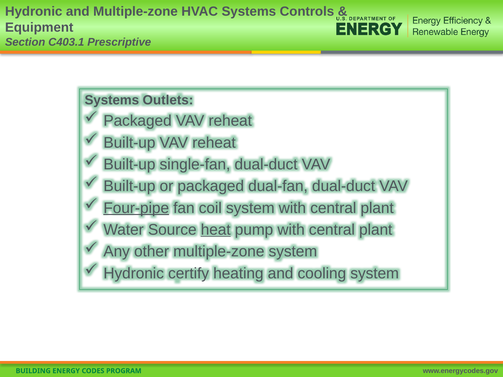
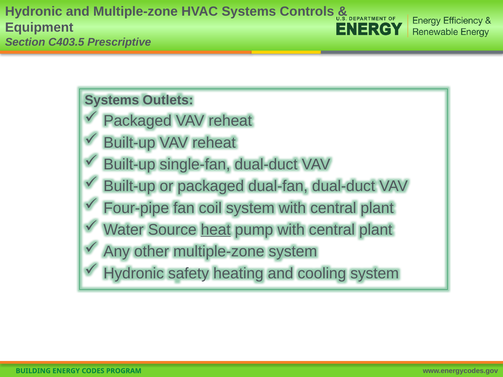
C403.1: C403.1 -> C403.5
Four-pipe underline: present -> none
certify: certify -> safety
